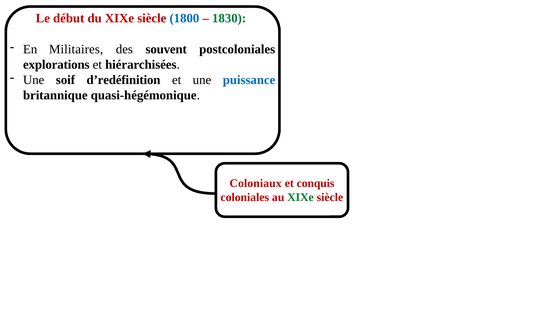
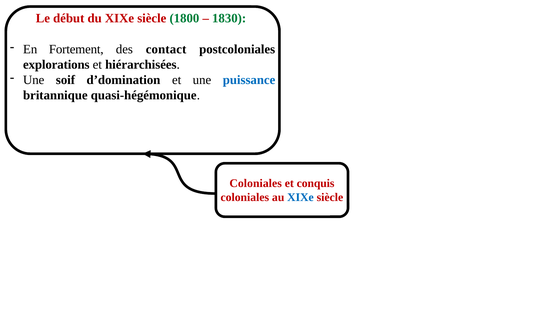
1800 colour: blue -> green
Militaires: Militaires -> Fortement
souvent: souvent -> contact
d’redéfinition: d’redéfinition -> d’domination
Coloniaux at (256, 183): Coloniaux -> Coloniales
XIXe at (300, 197) colour: green -> blue
